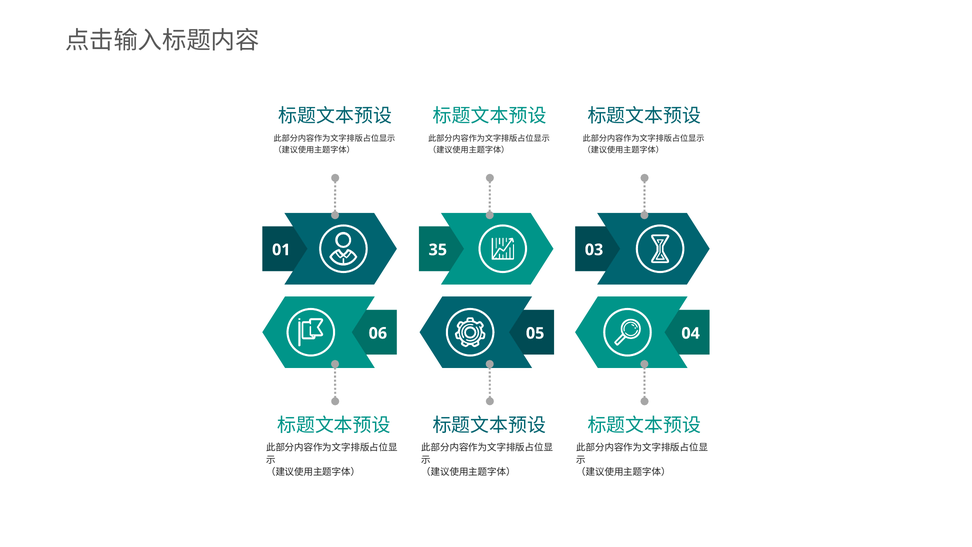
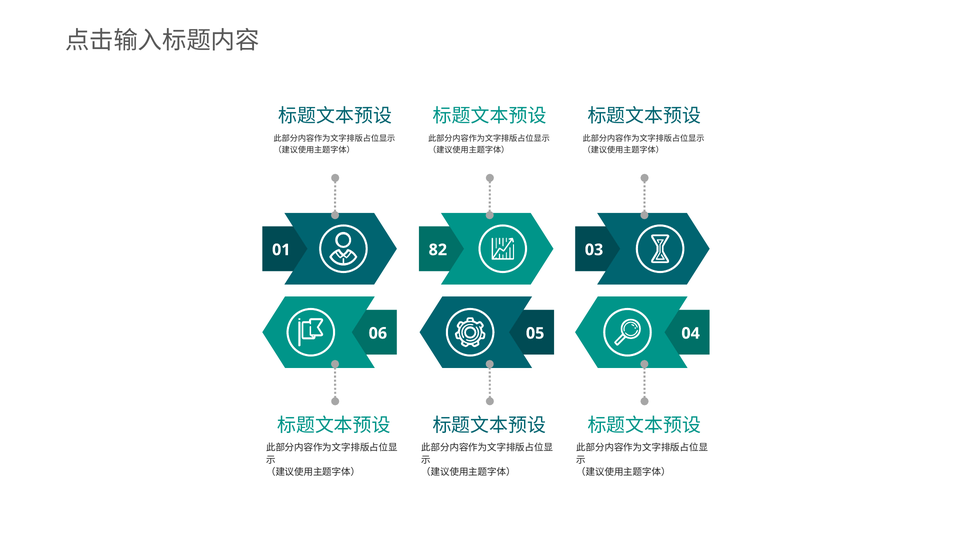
35: 35 -> 82
